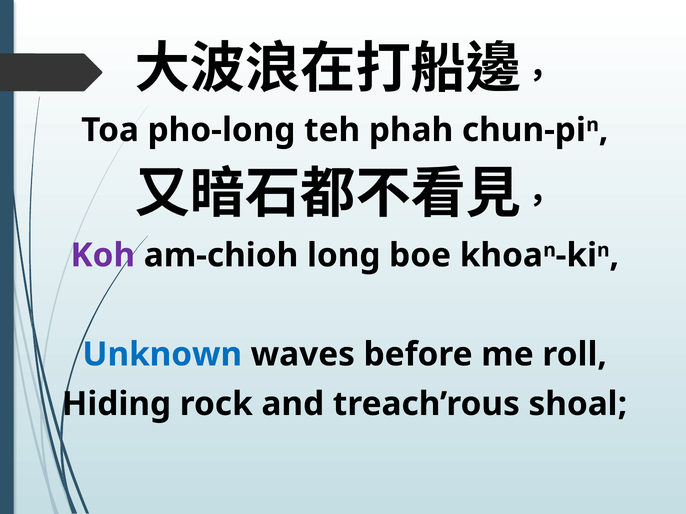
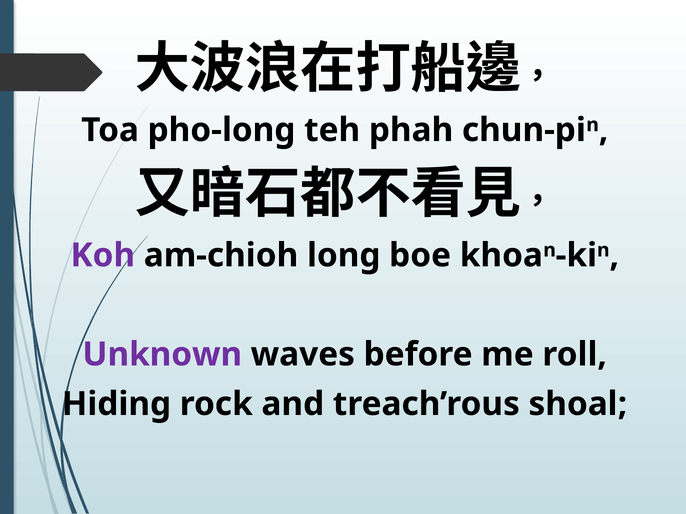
Unknown colour: blue -> purple
